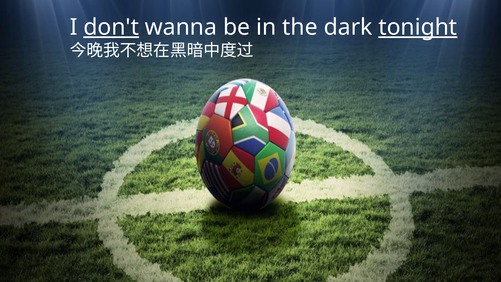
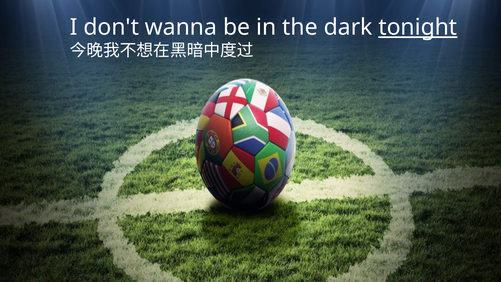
don't underline: present -> none
